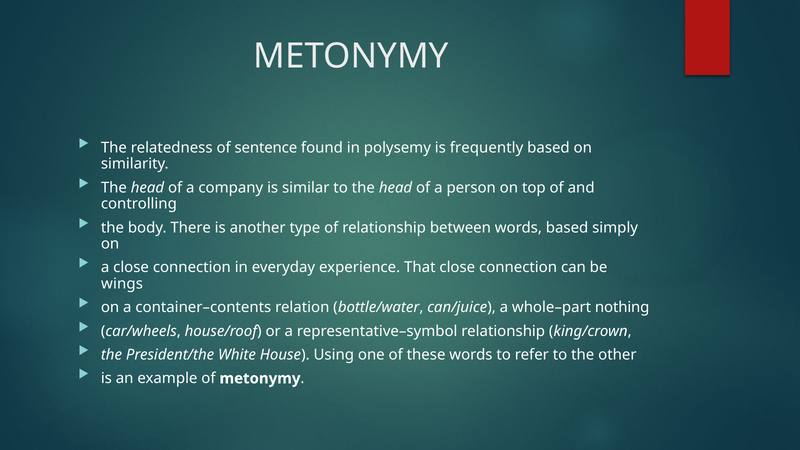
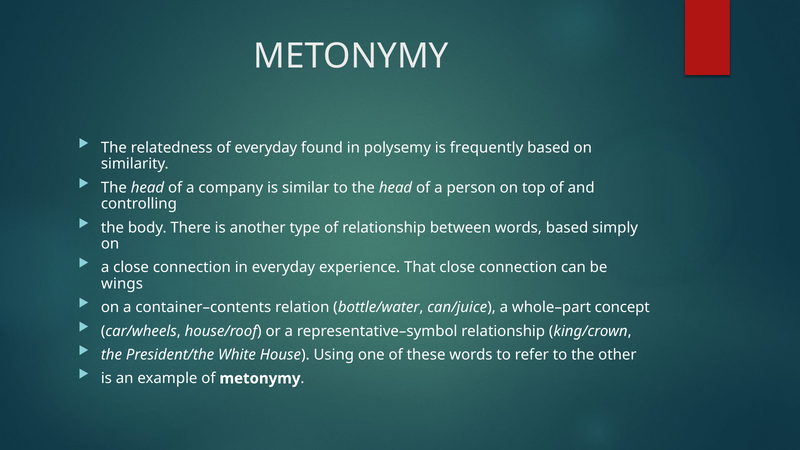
of sentence: sentence -> everyday
nothing: nothing -> concept
